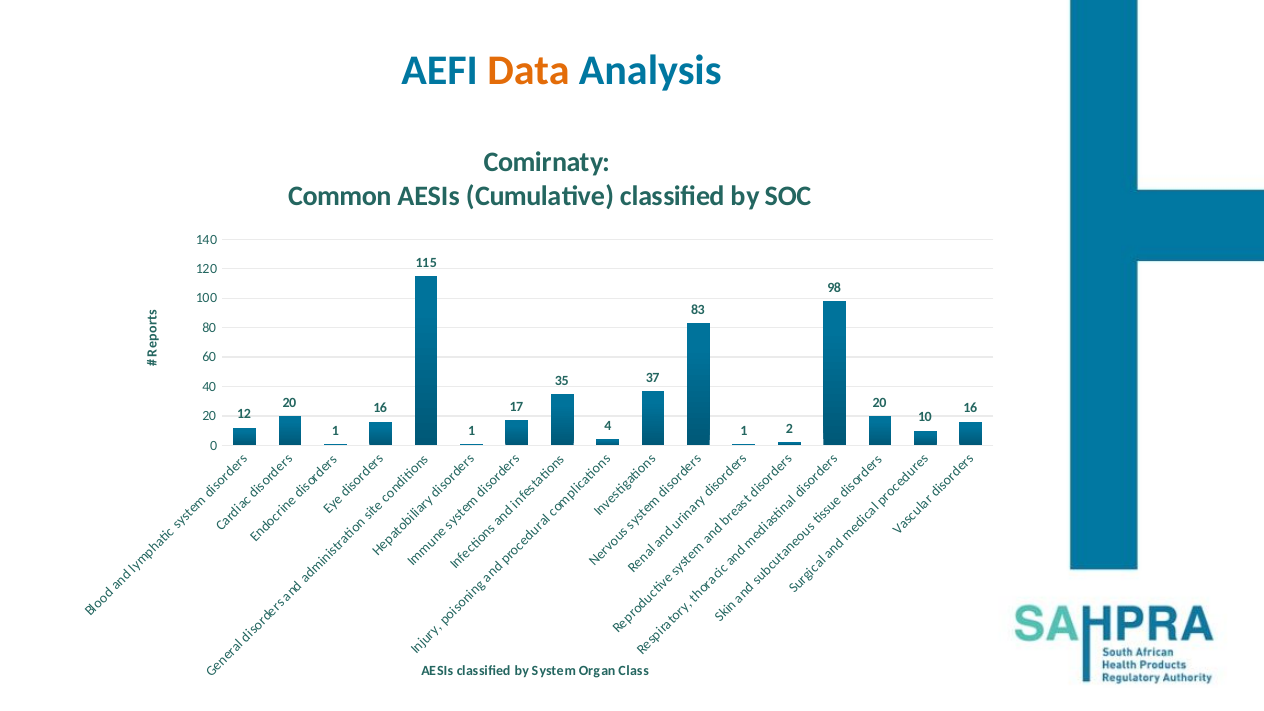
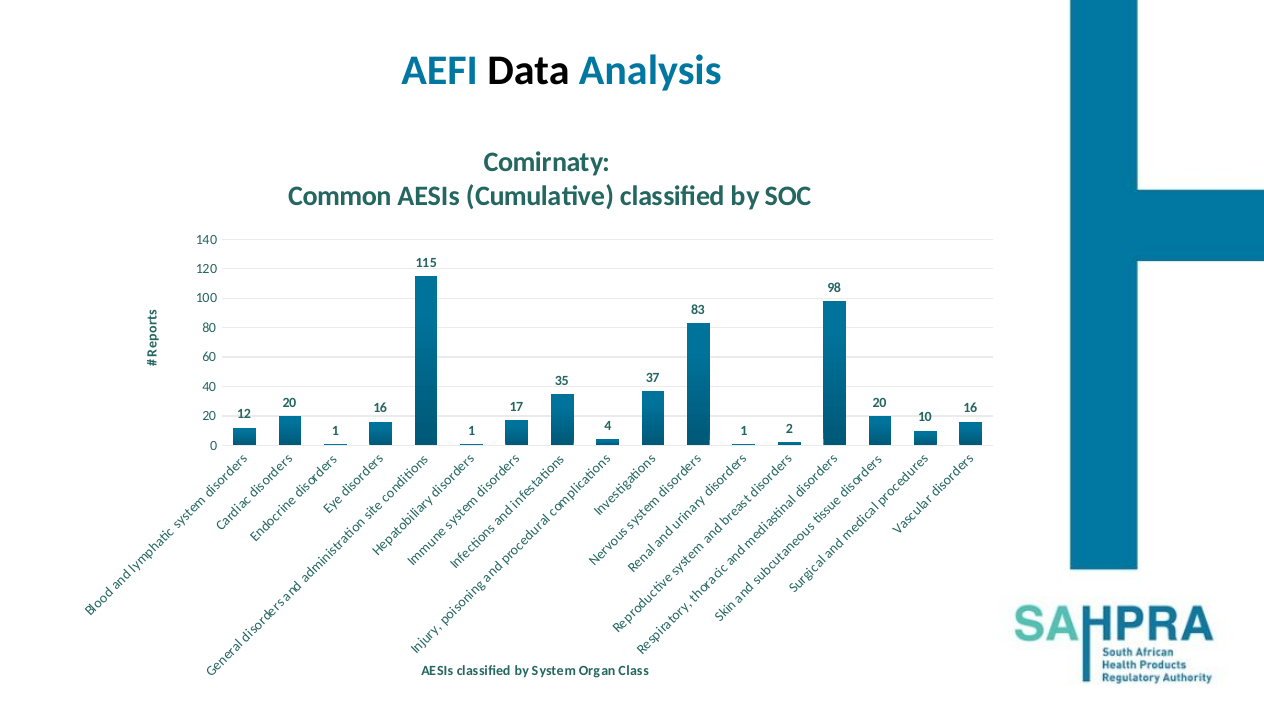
Data colour: orange -> black
